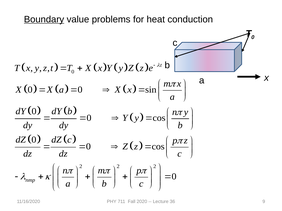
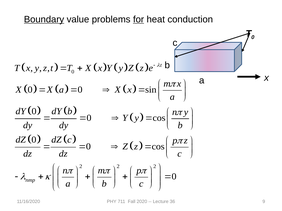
for underline: none -> present
